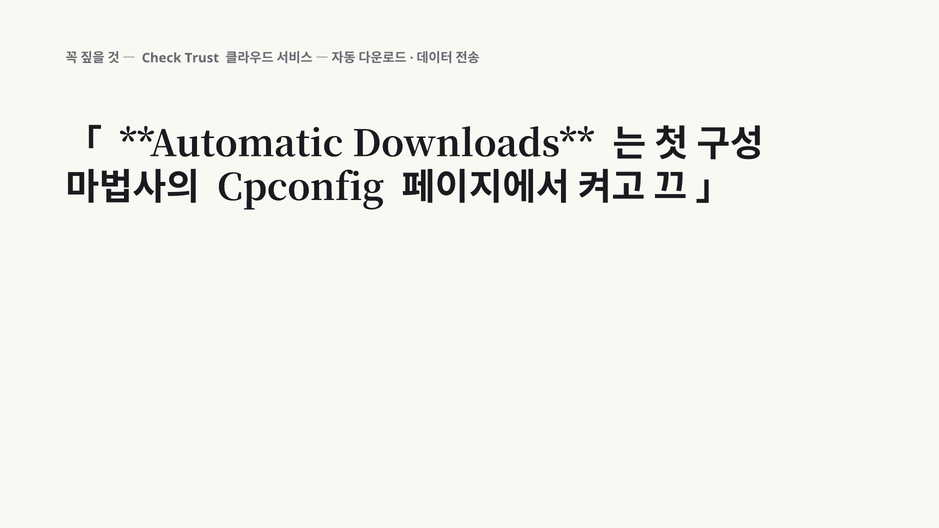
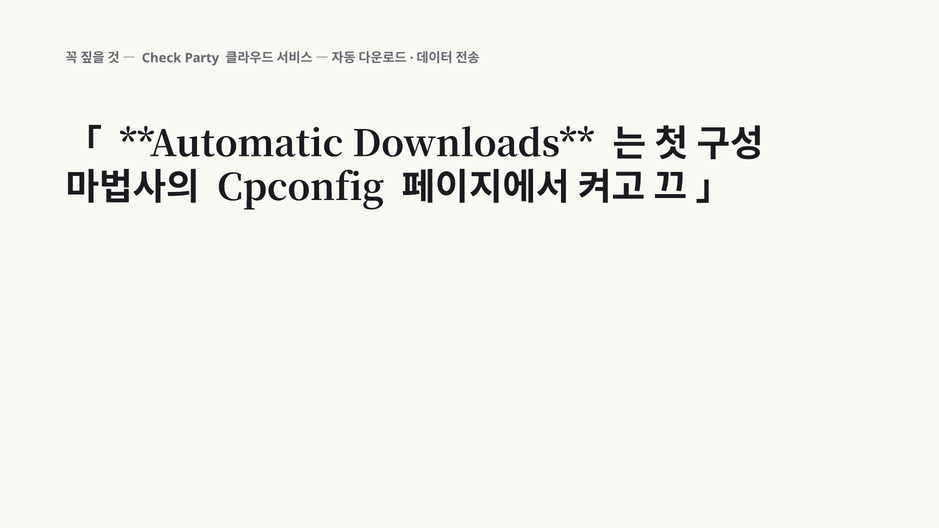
Trust: Trust -> Party
